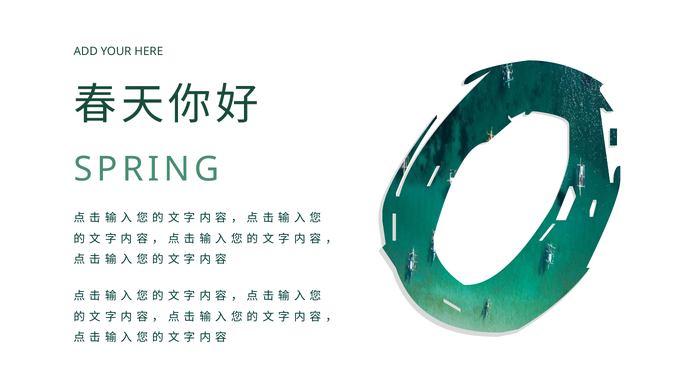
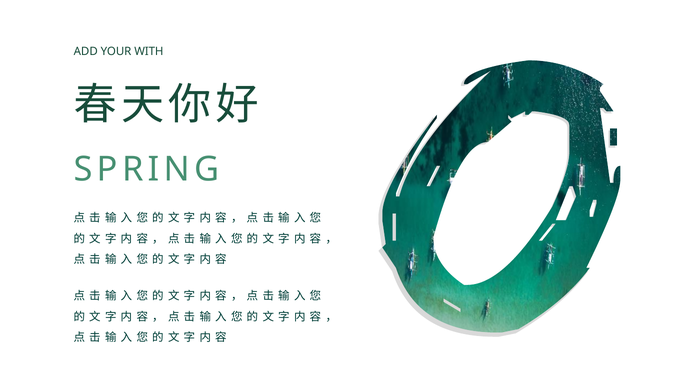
HERE: HERE -> WITH
